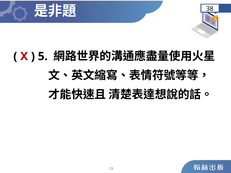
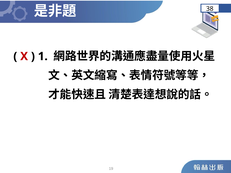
5: 5 -> 1
